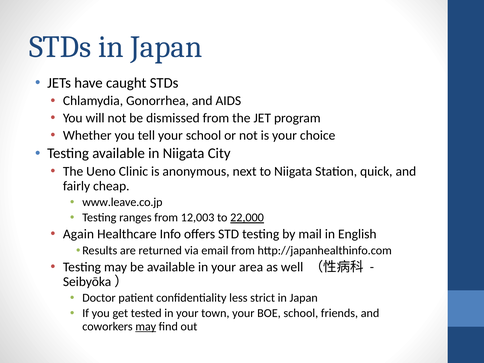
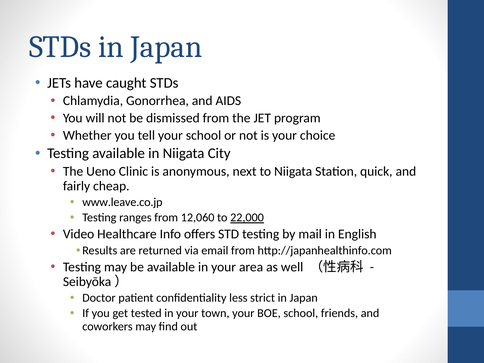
12,003: 12,003 -> 12,060
Again: Again -> Video
may at (146, 326) underline: present -> none
